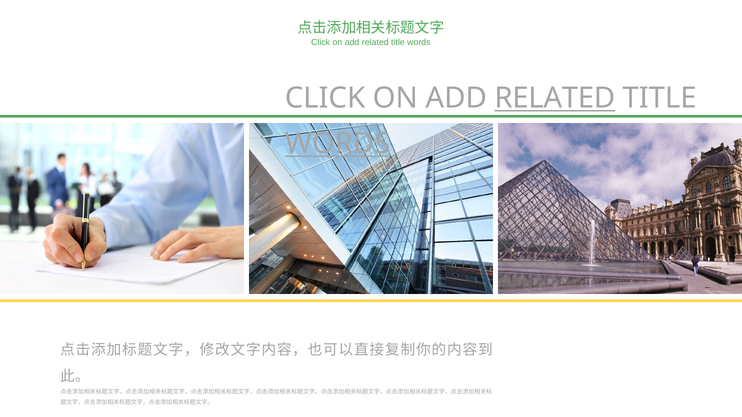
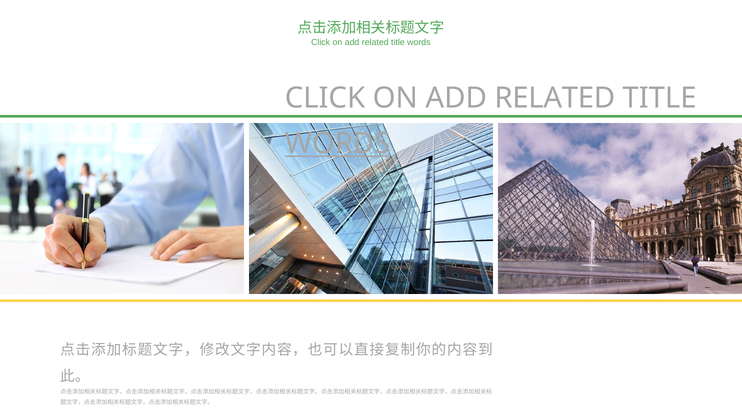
RELATED at (555, 98) underline: present -> none
